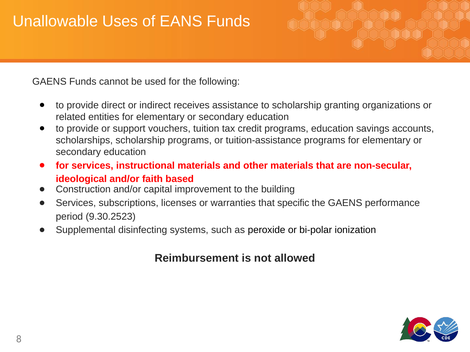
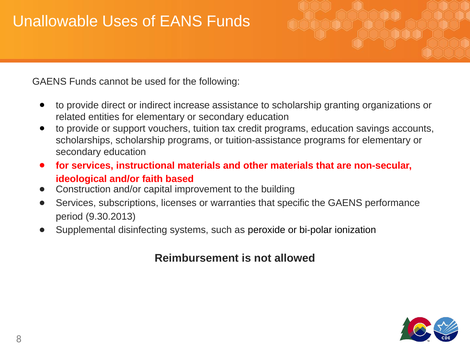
receives: receives -> increase
9.30.2523: 9.30.2523 -> 9.30.2013
